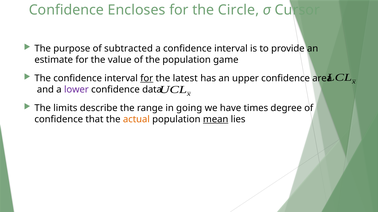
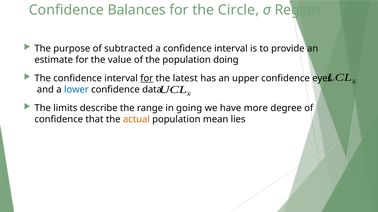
Encloses: Encloses -> Balances
Cursor: Cursor -> Region
game: game -> doing
area: area -> eyes
lower colour: purple -> blue
times: times -> more
mean underline: present -> none
